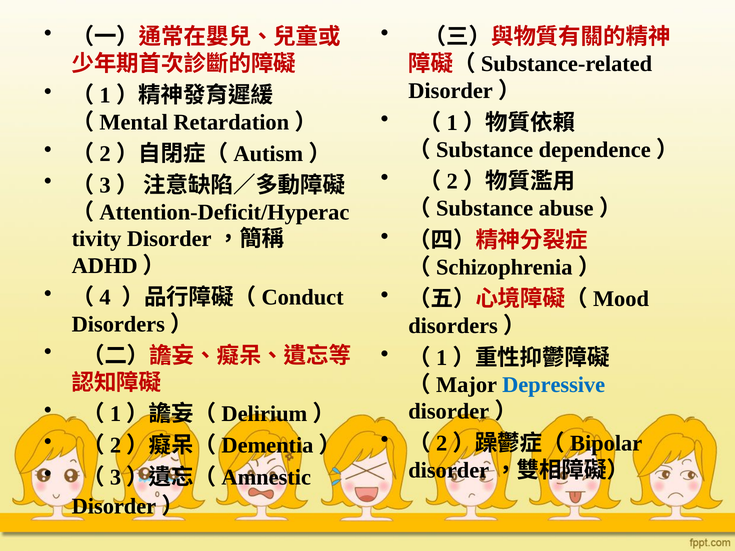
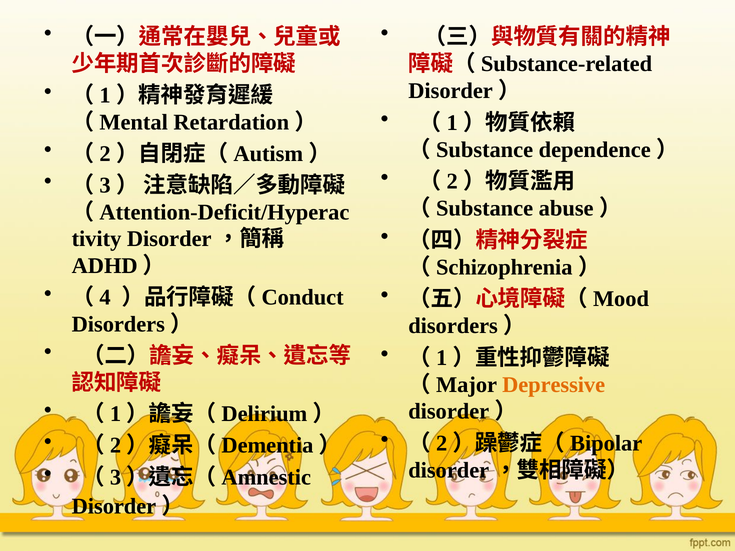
Depressive colour: blue -> orange
